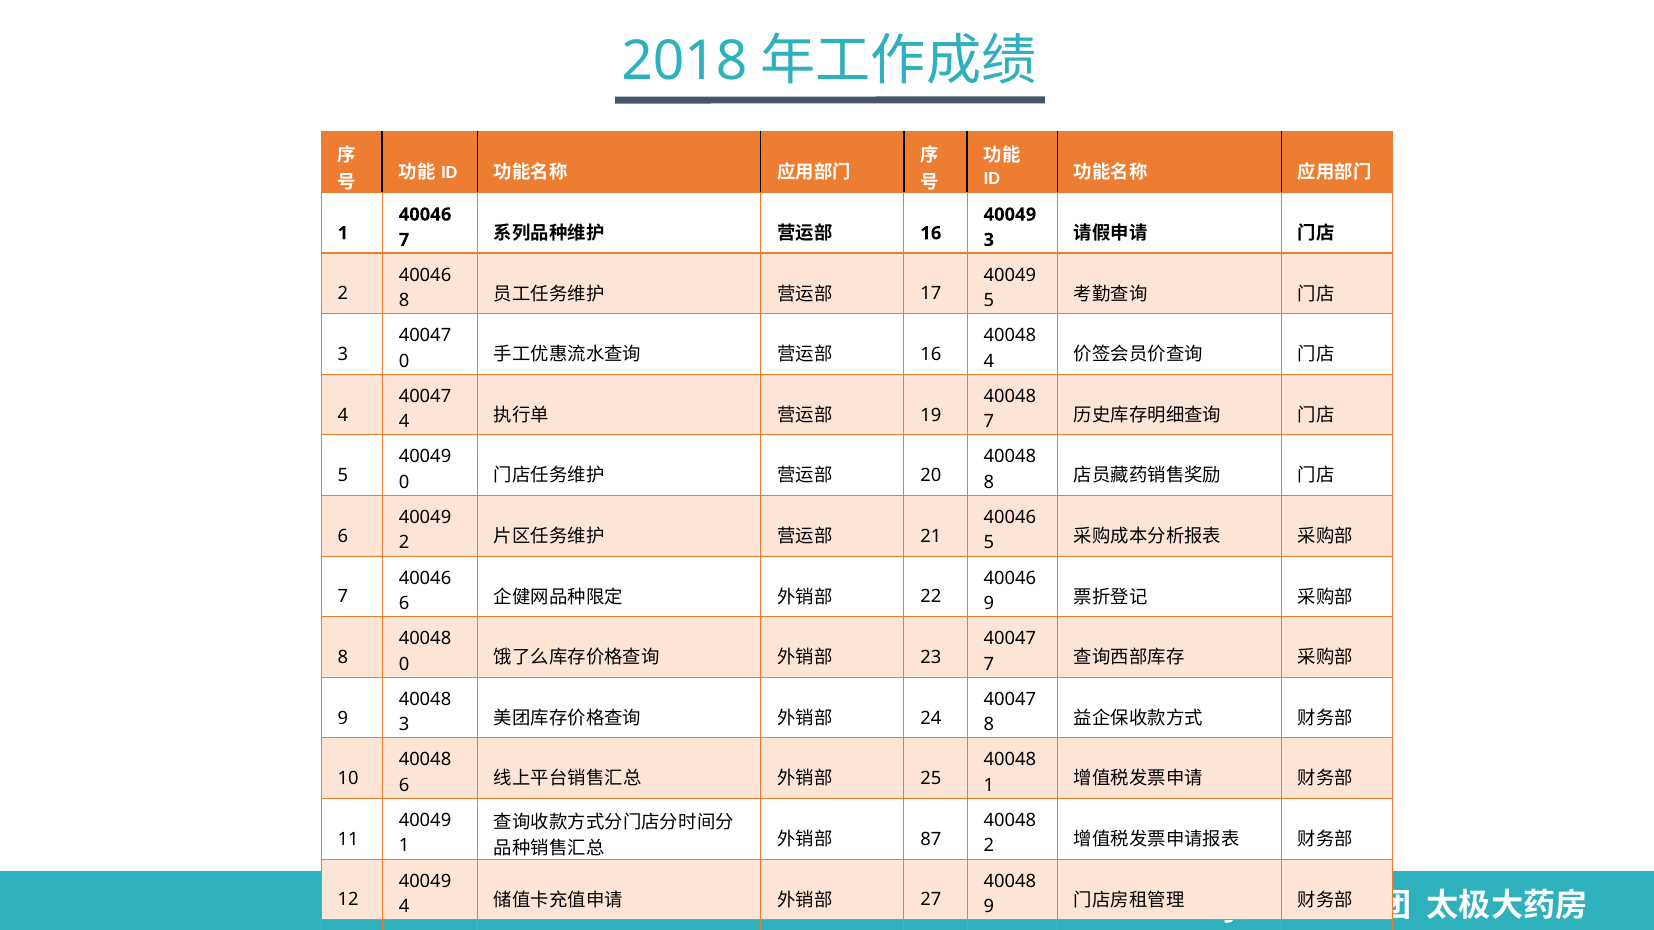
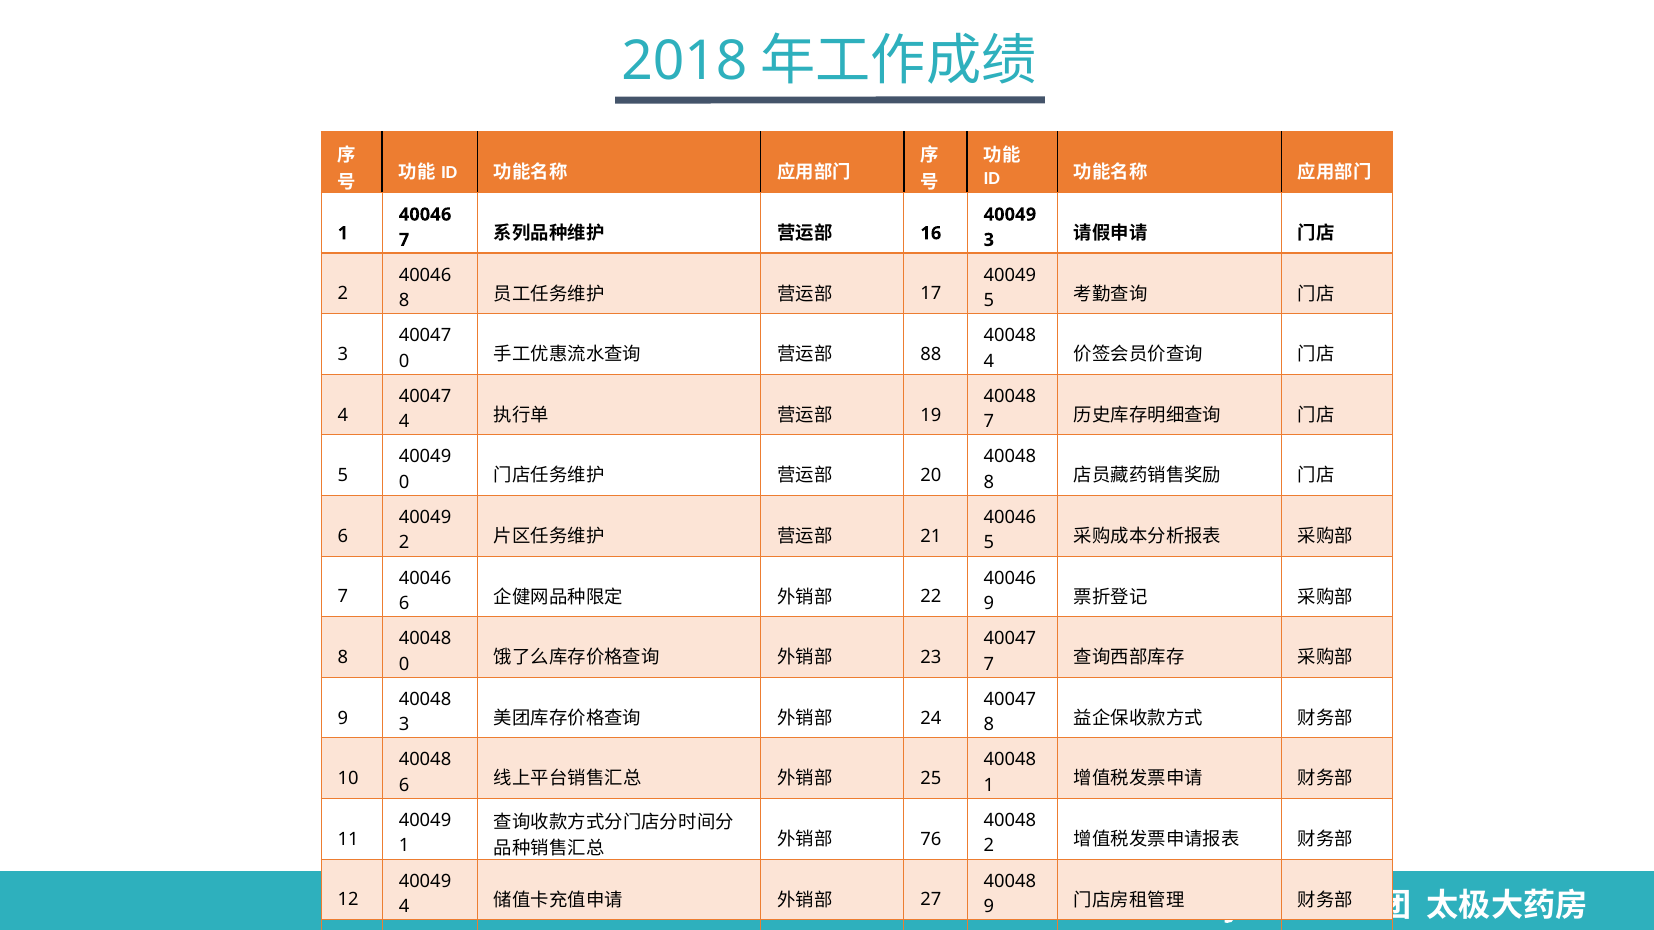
16 at (931, 355): 16 -> 88
87: 87 -> 76
